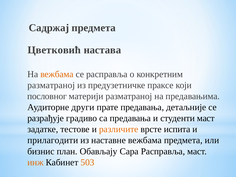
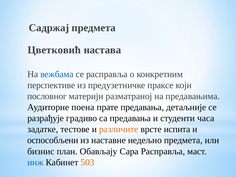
вежбама at (57, 74) colour: orange -> blue
разматраној at (51, 85): разматраној -> перспективе
други: други -> поена
студенти маст: маст -> часа
прилагодити: прилагодити -> оспособљени
наставне вежбама: вежбама -> недељно
инж colour: orange -> blue
